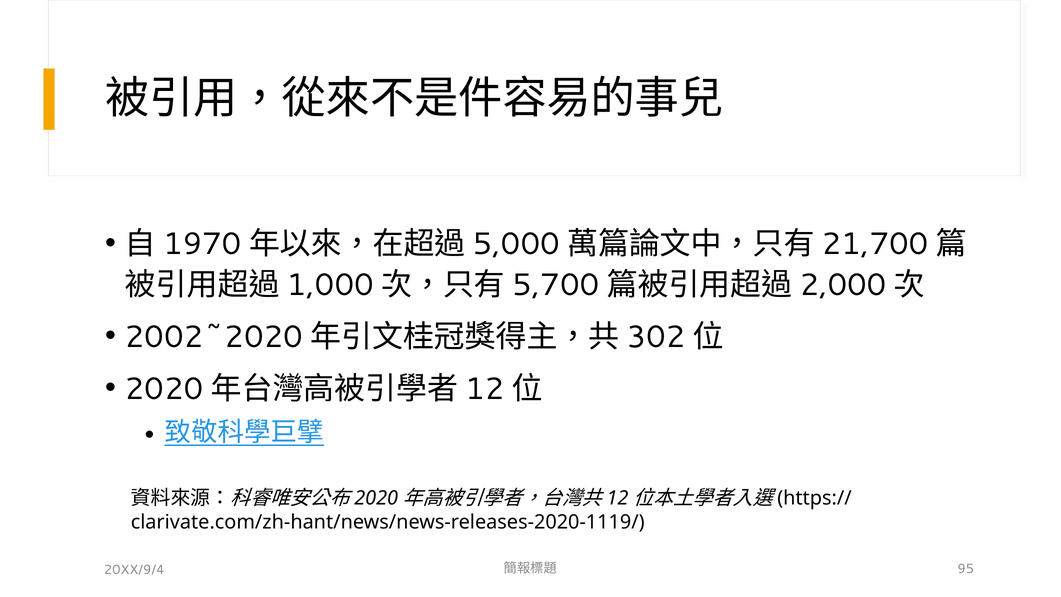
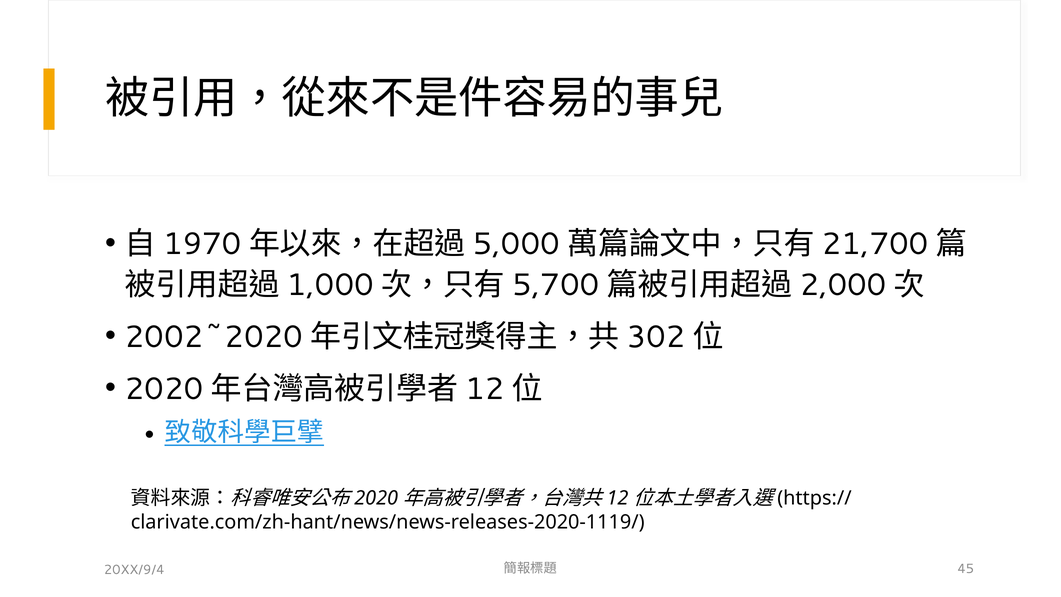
95: 95 -> 45
